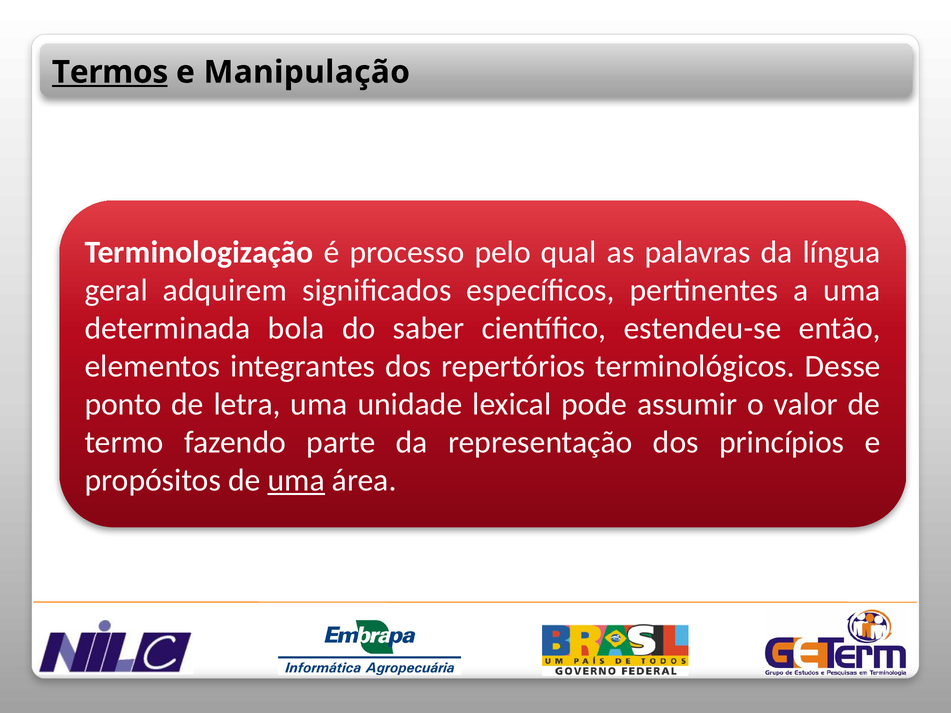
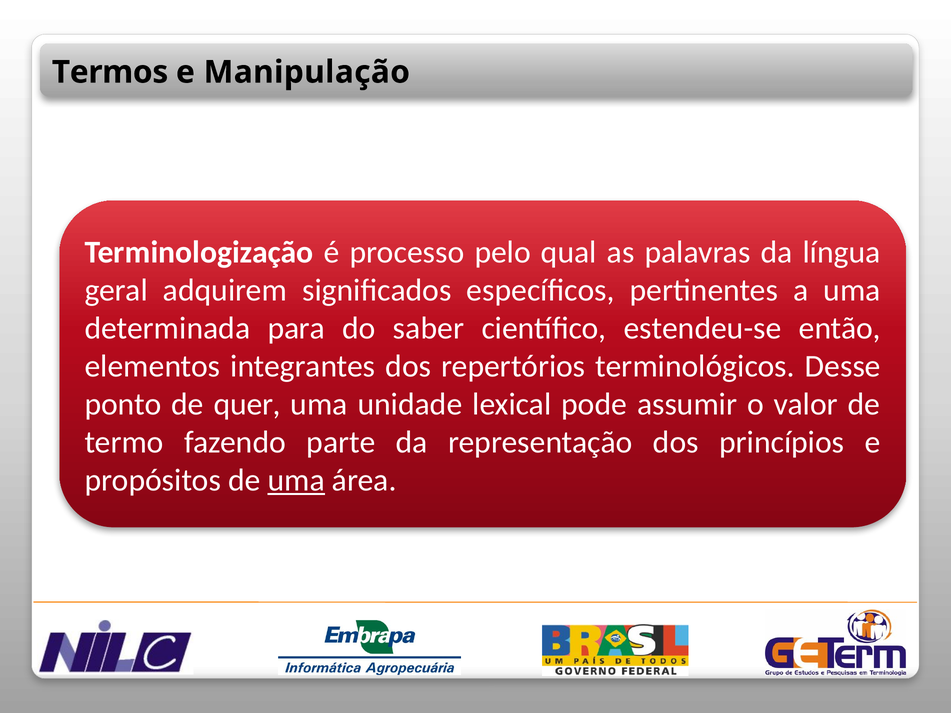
Termos underline: present -> none
bola: bola -> para
letra: letra -> quer
